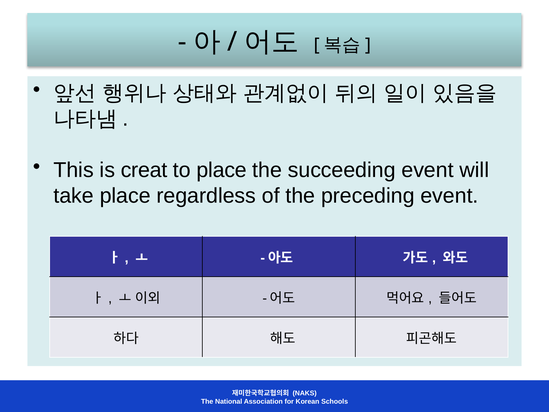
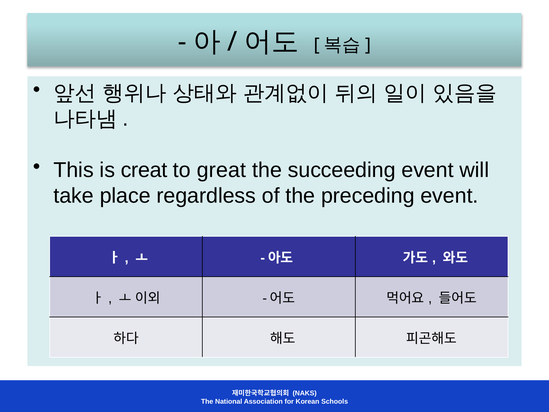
to place: place -> great
